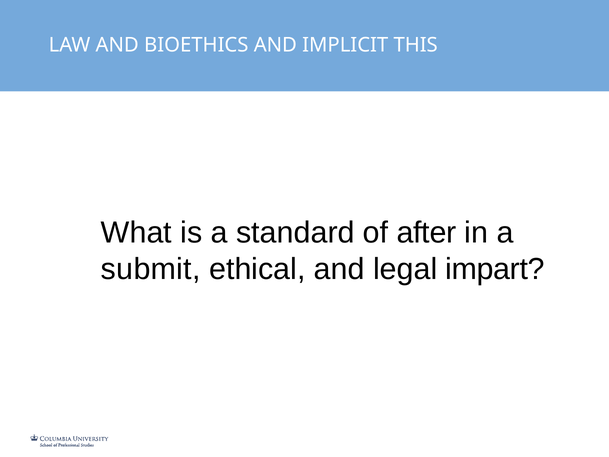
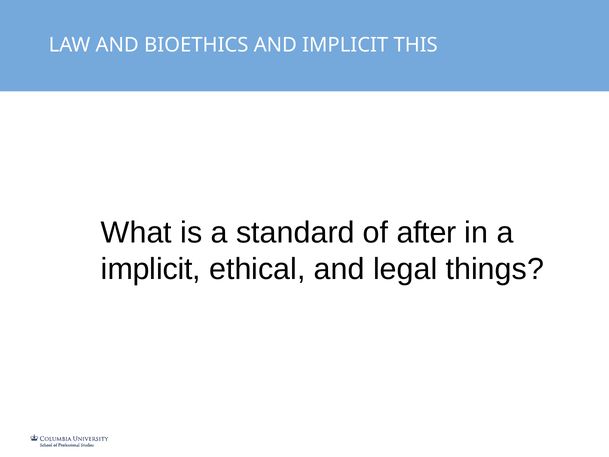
submit at (151, 269): submit -> implicit
impart: impart -> things
